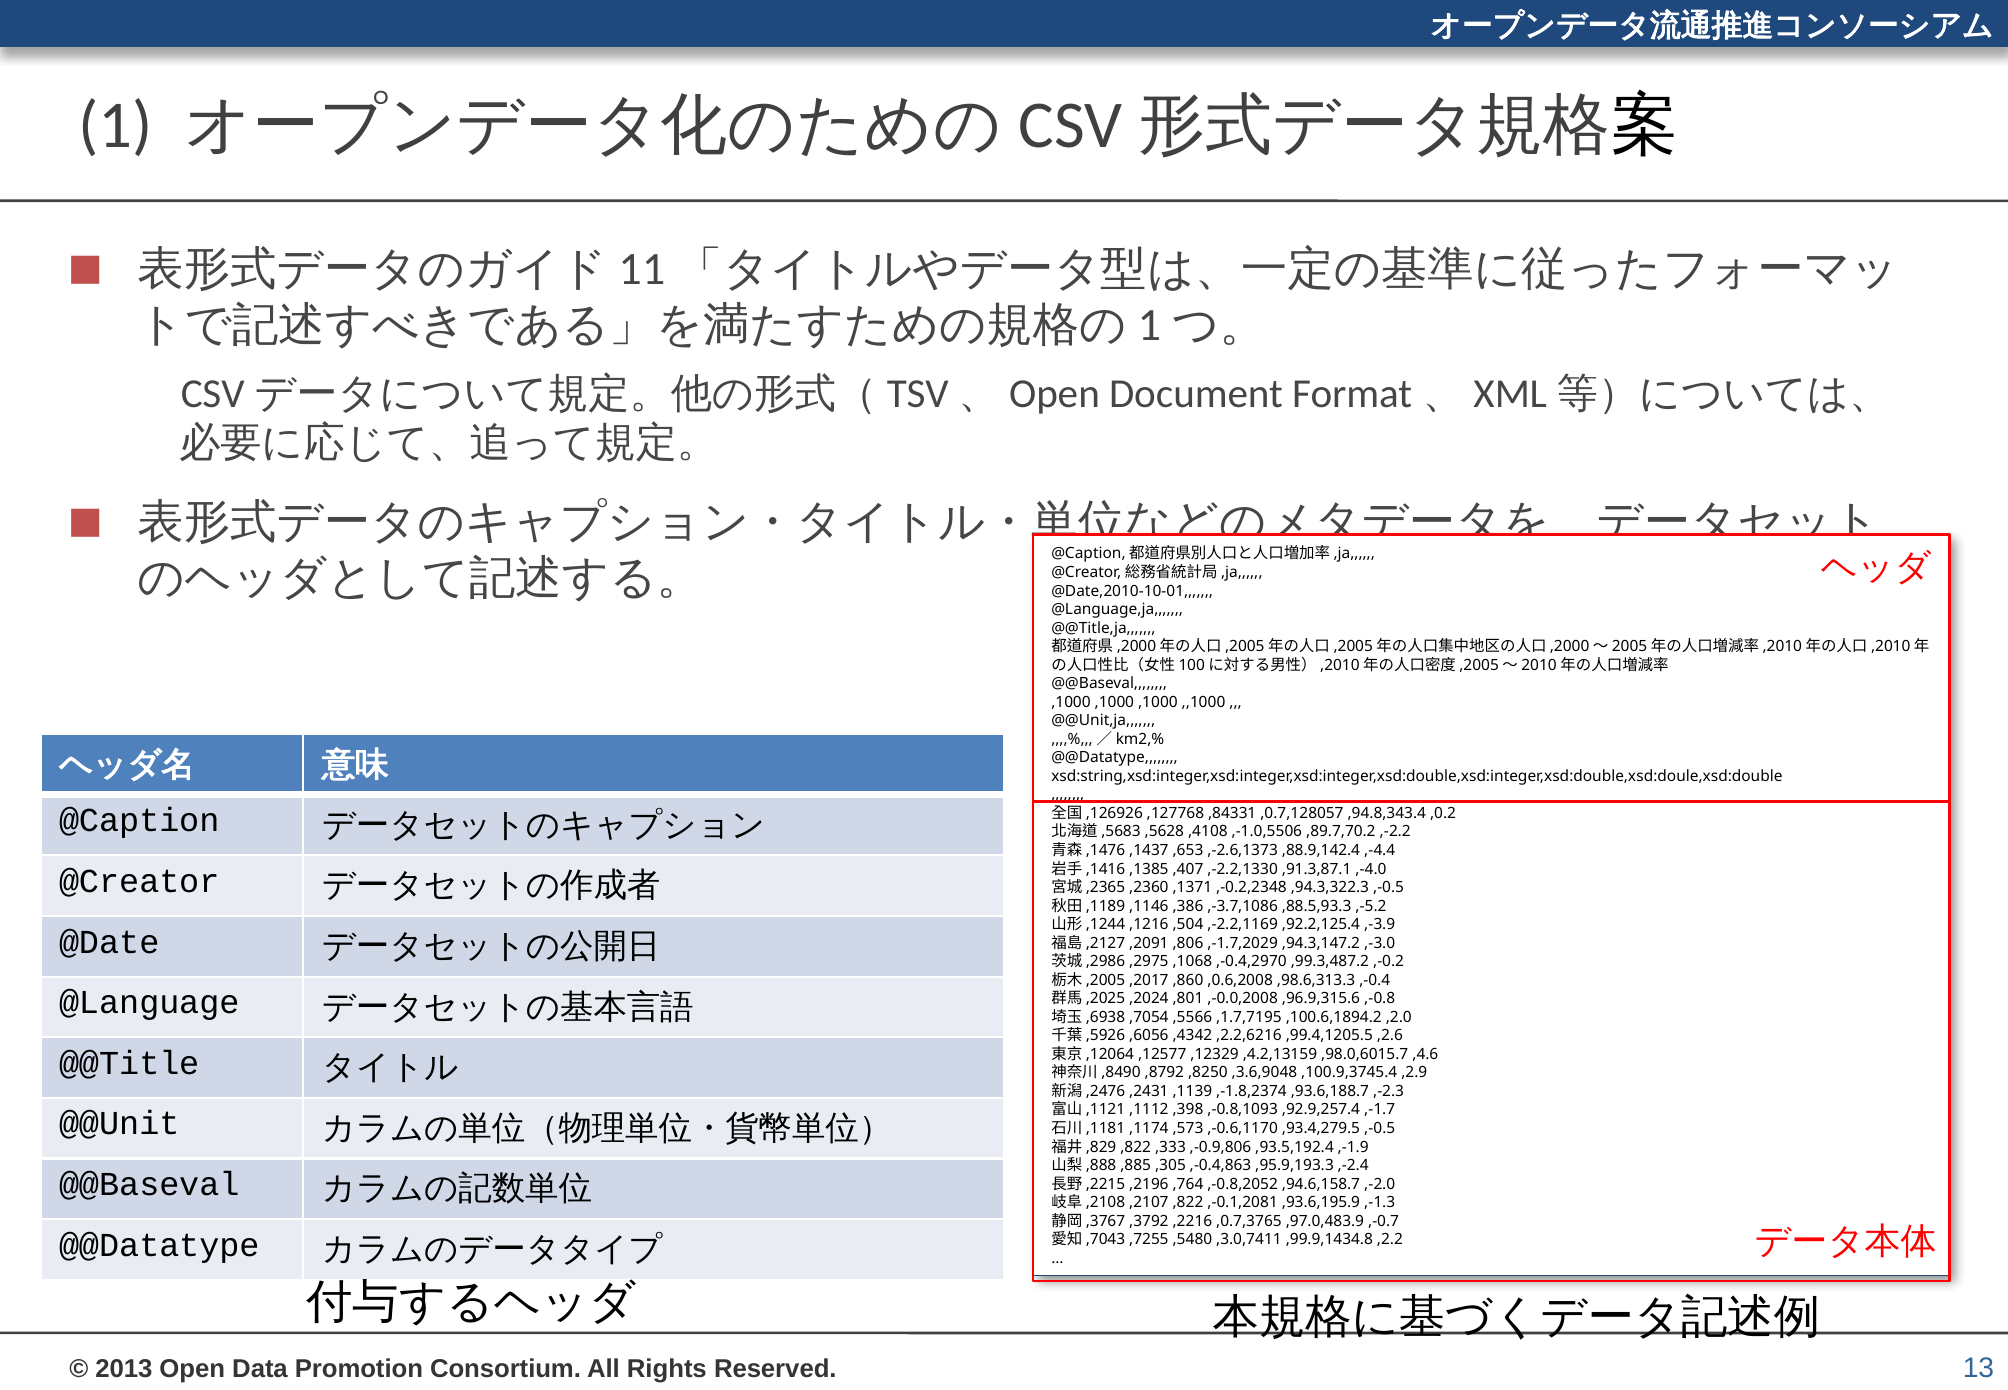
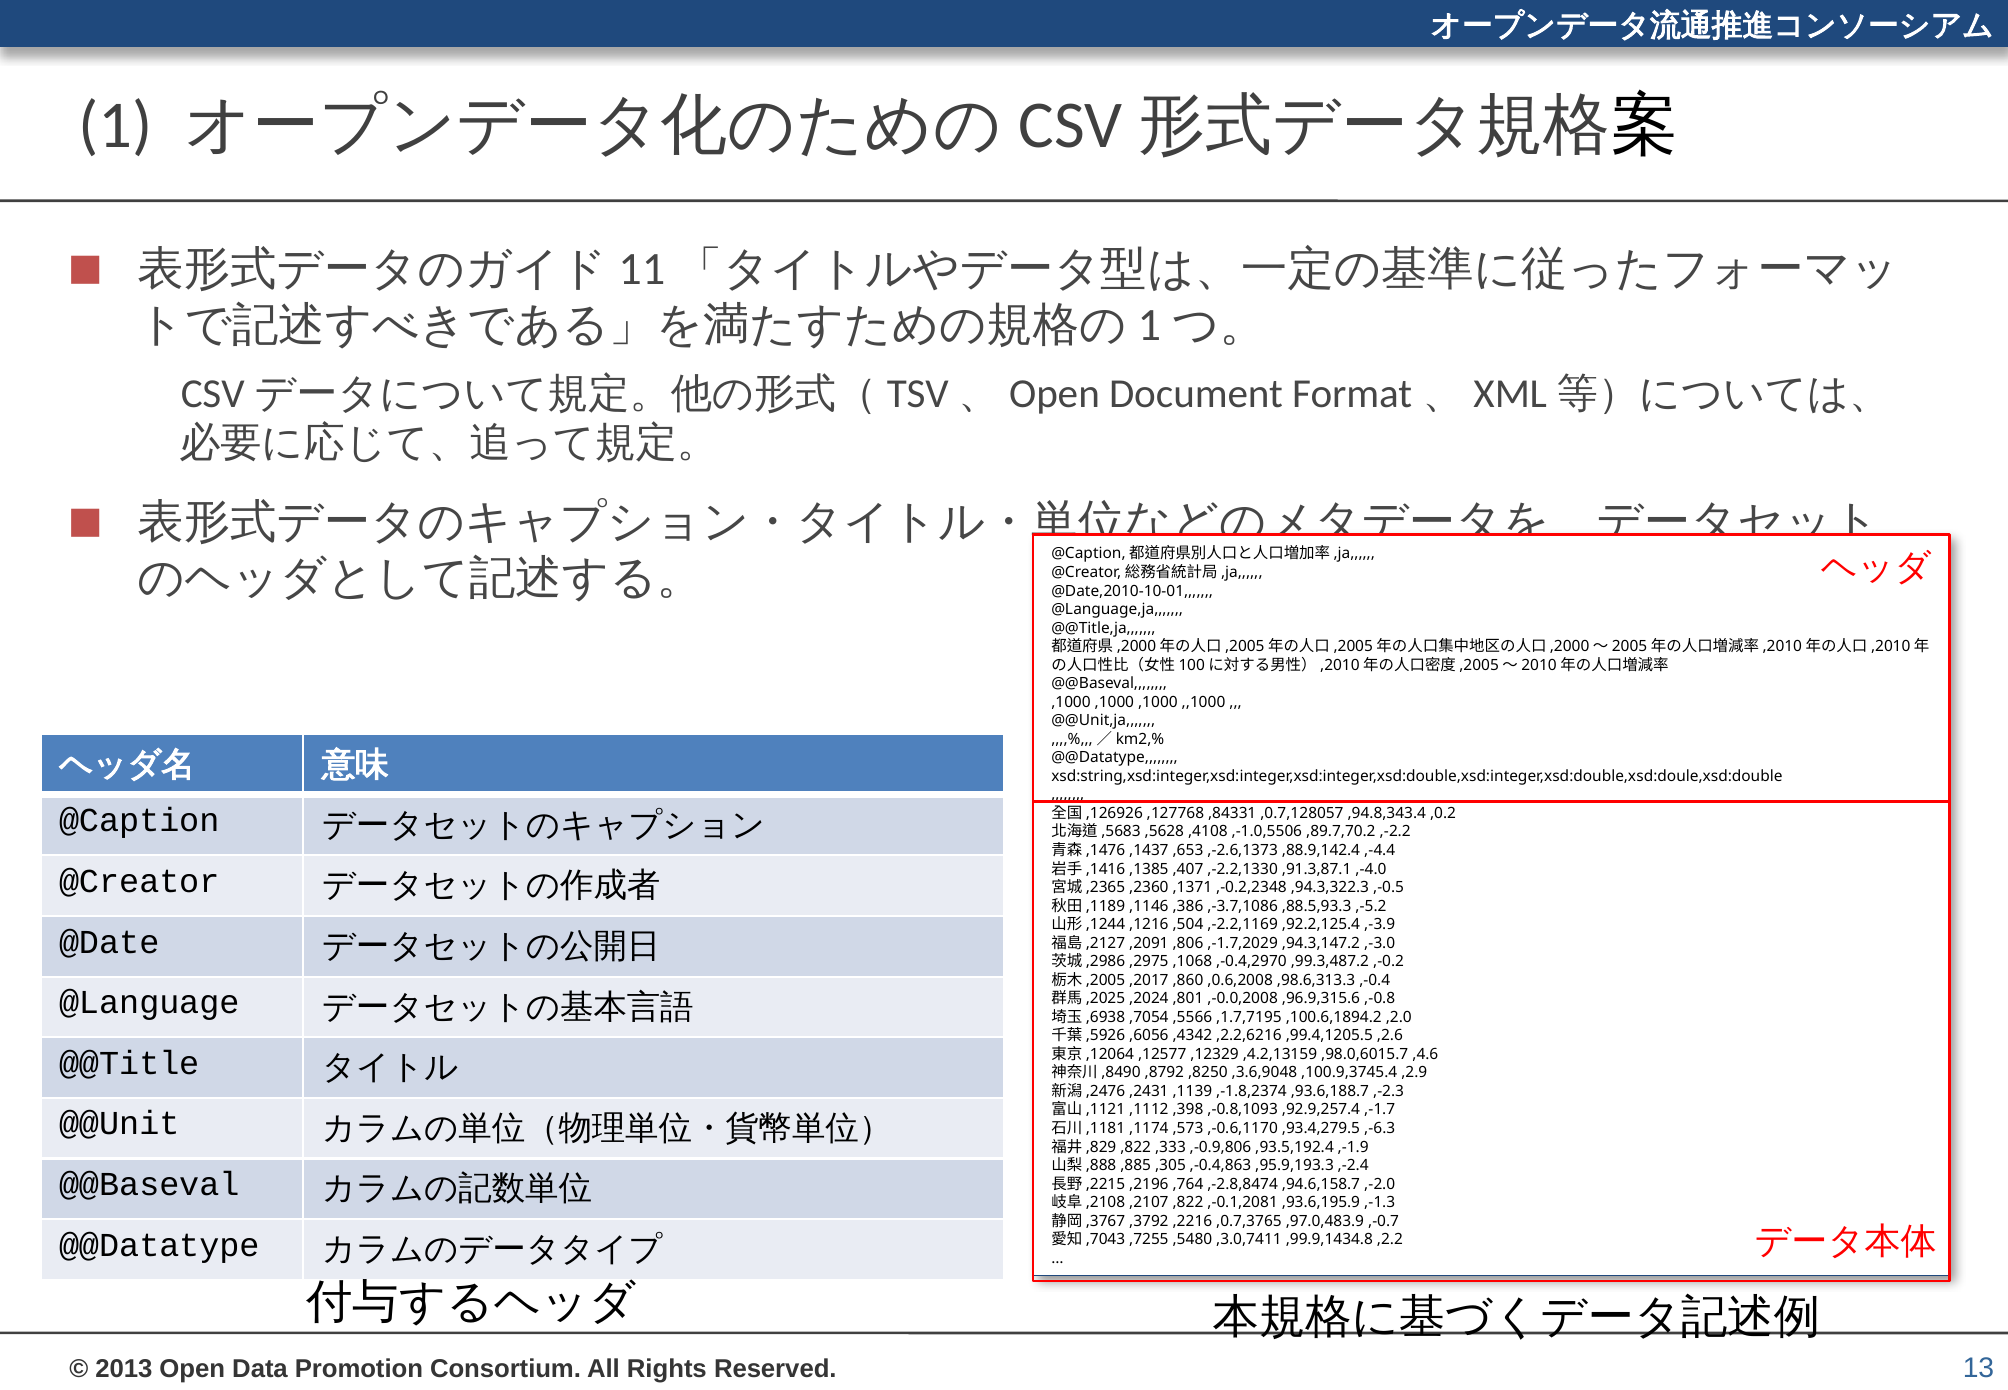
,93.4,279.5 ,-0.5: ,-0.5 -> ,-6.3
,-0.8,2052: ,-0.8,2052 -> ,-2.8,8474
